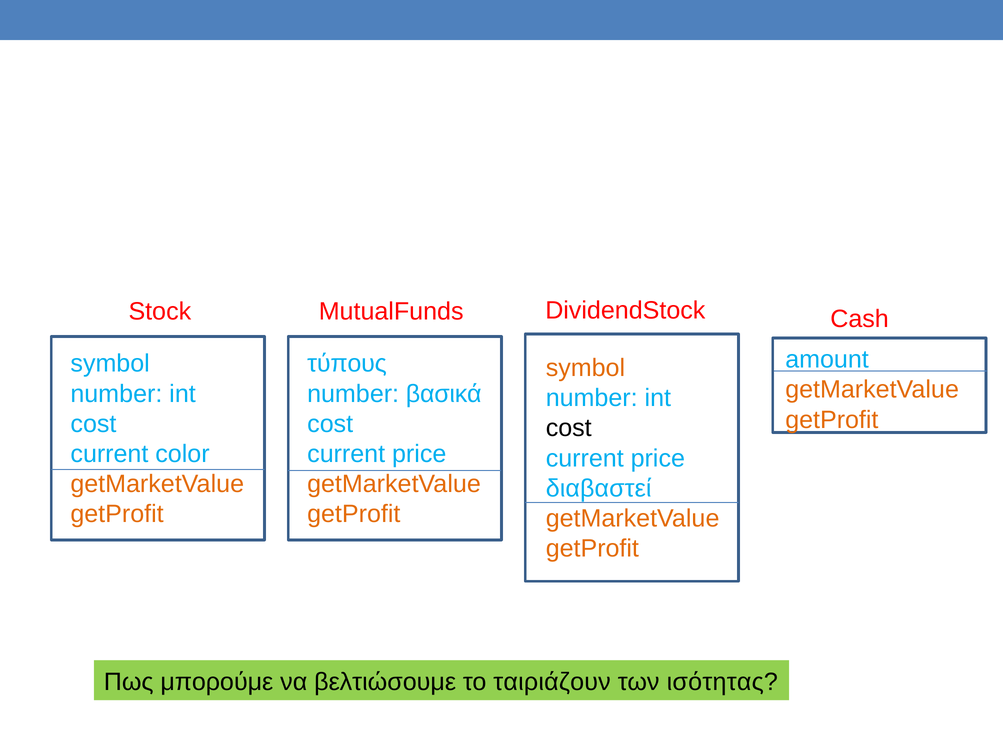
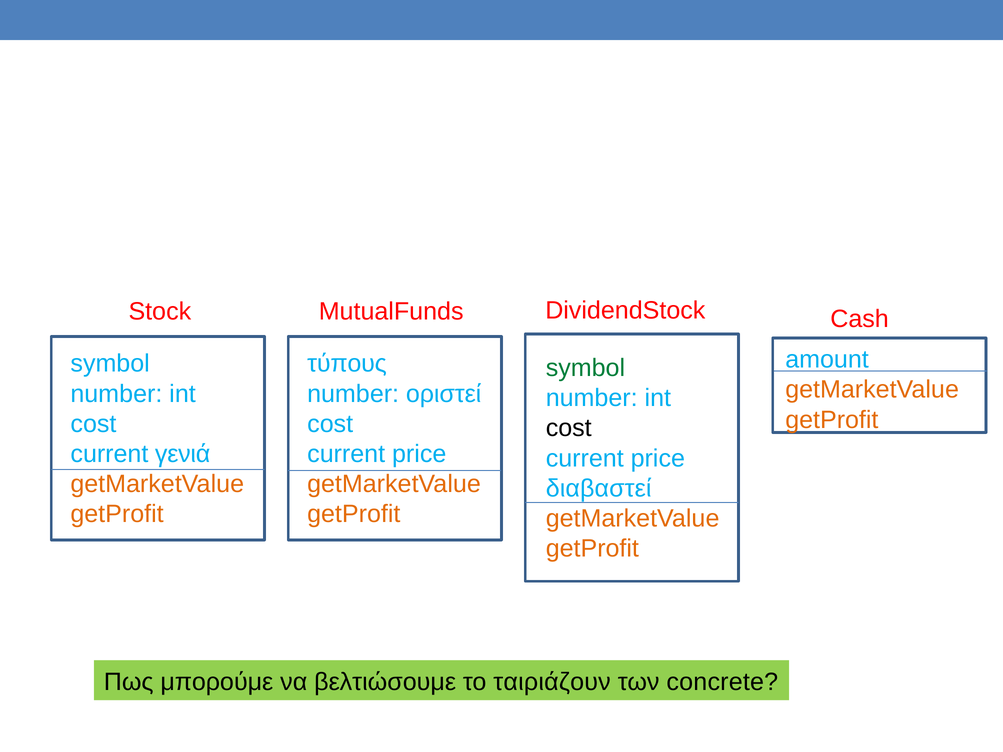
symbol at (585, 368) colour: orange -> green
βασικά: βασικά -> οριστεί
color: color -> γενιά
ισότητας: ισότητας -> concrete
